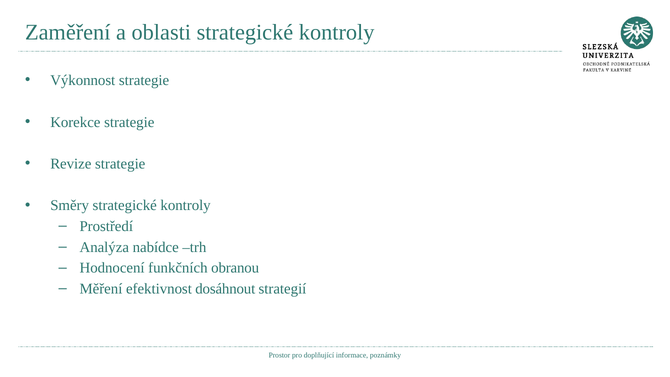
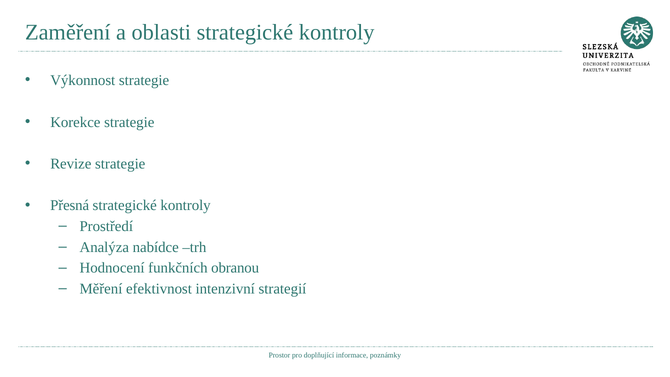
Směry: Směry -> Přesná
dosáhnout: dosáhnout -> intenzivní
